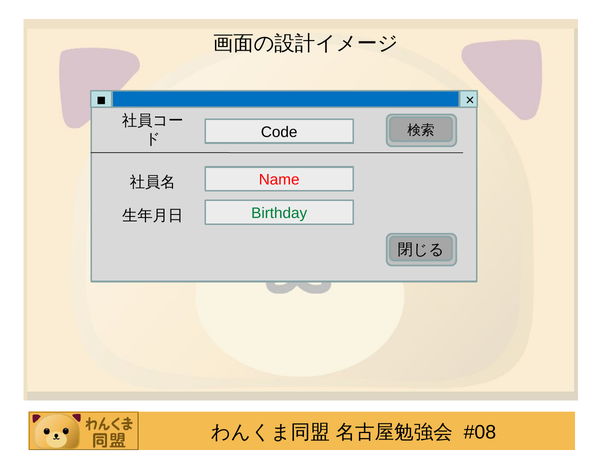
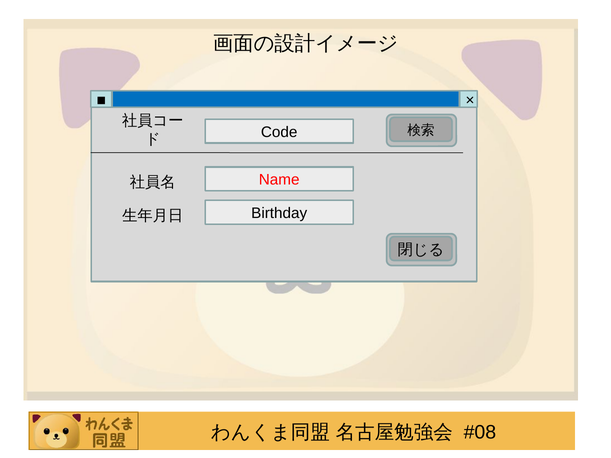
Birthday colour: green -> black
